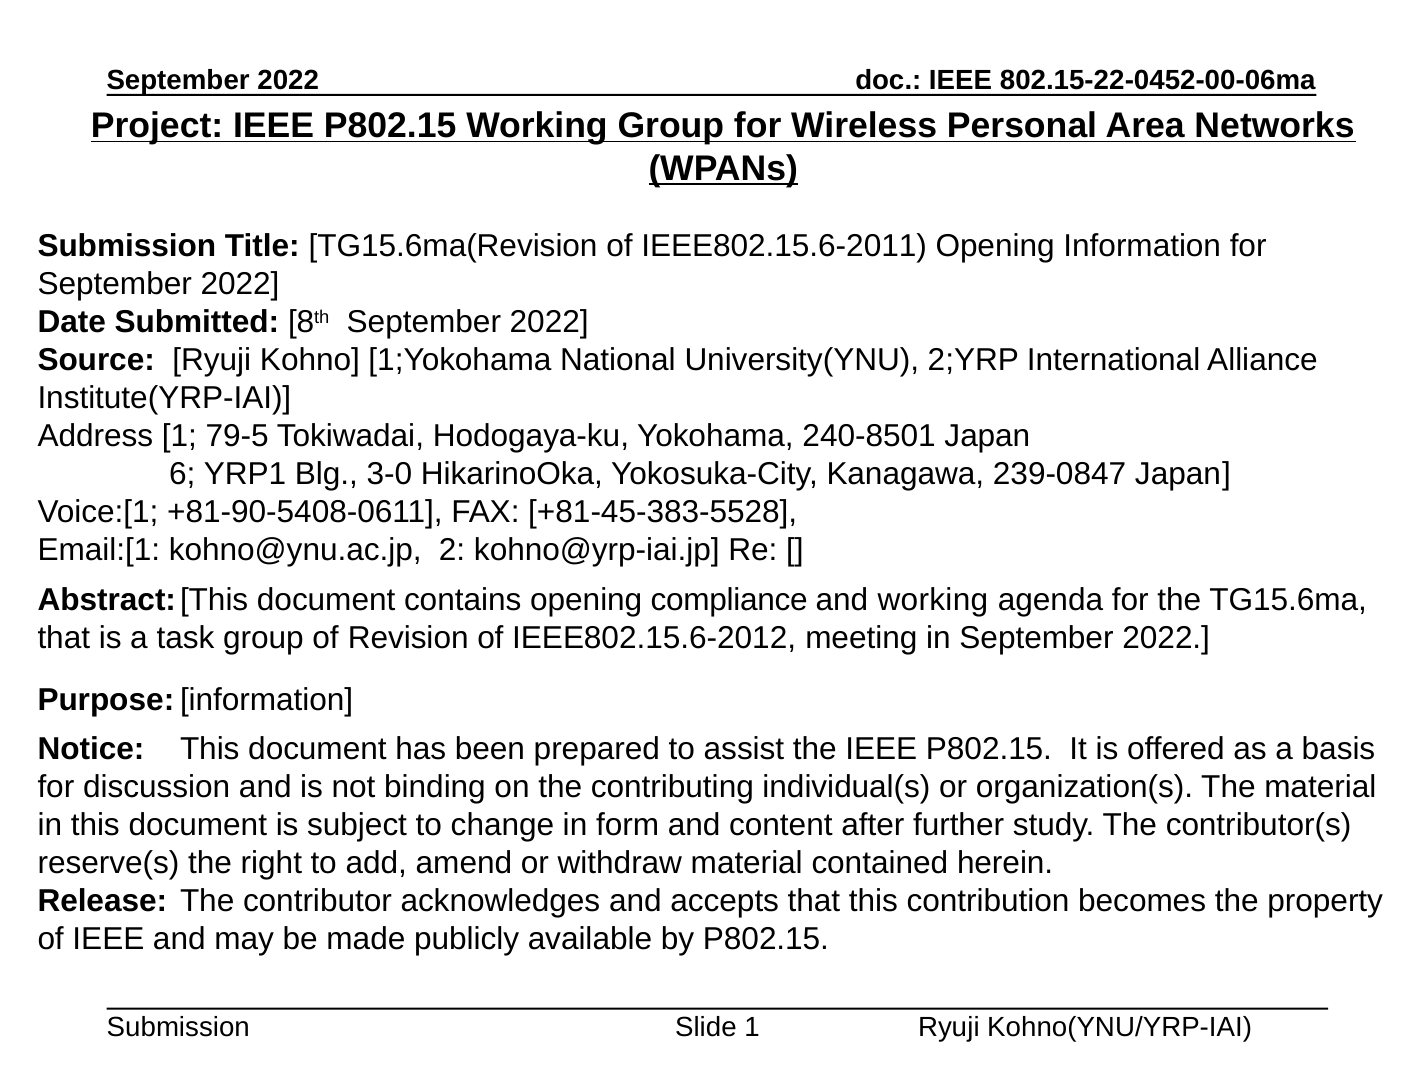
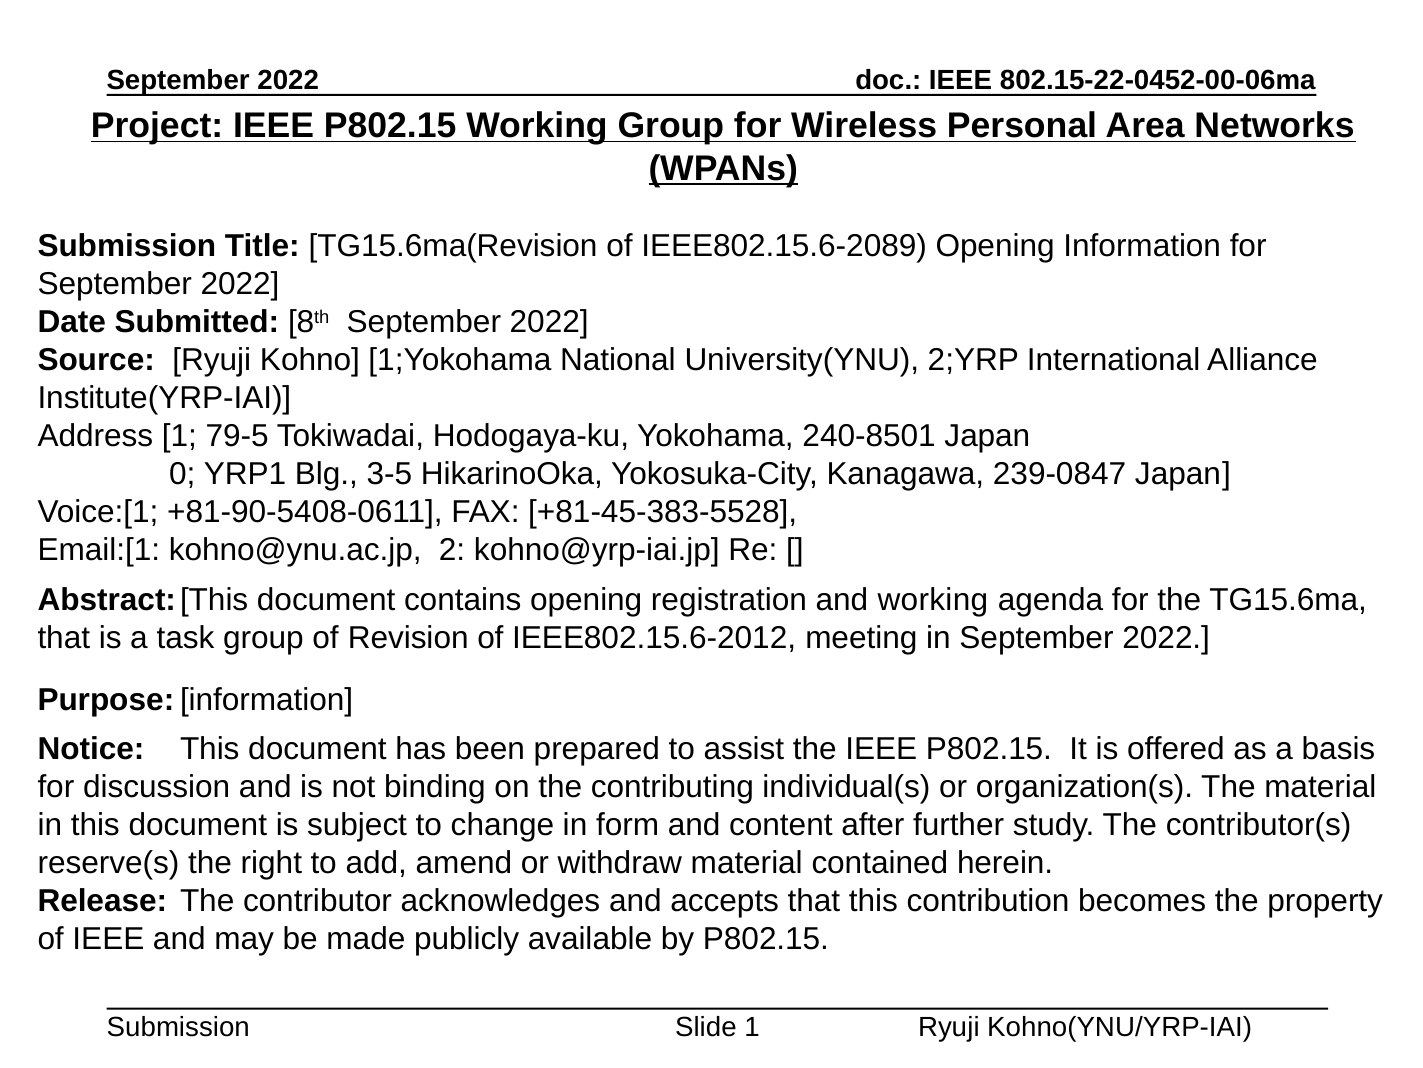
IEEE802.15.6-2011: IEEE802.15.6-2011 -> IEEE802.15.6-2089
6: 6 -> 0
3-0: 3-0 -> 3-5
compliance: compliance -> registration
